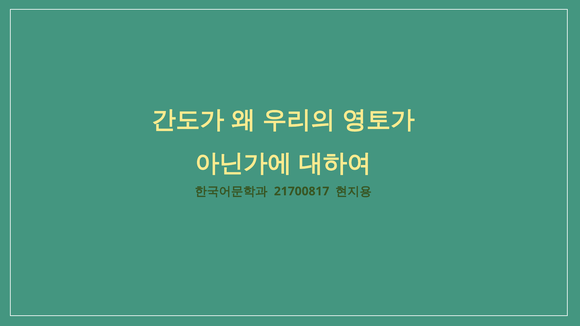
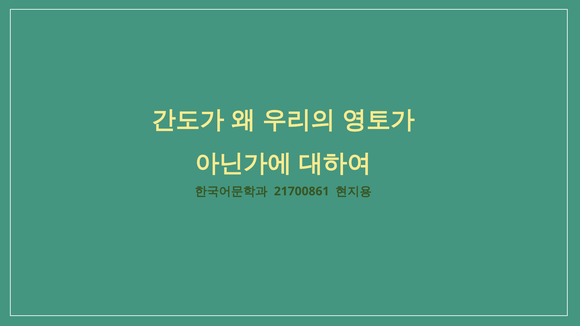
21700817: 21700817 -> 21700861
